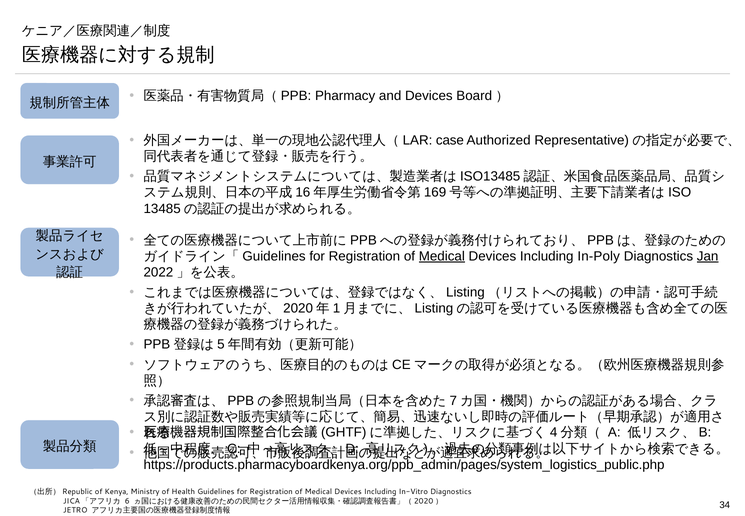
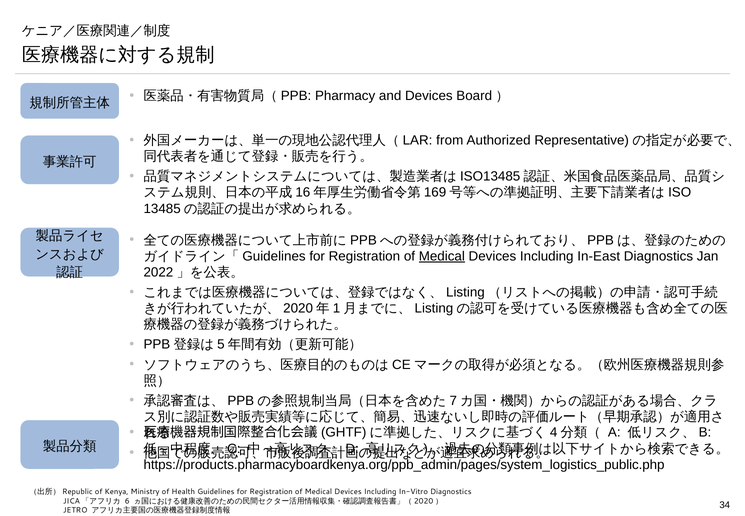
case: case -> from
In-Poly: In-Poly -> In-East
Jan underline: present -> none
